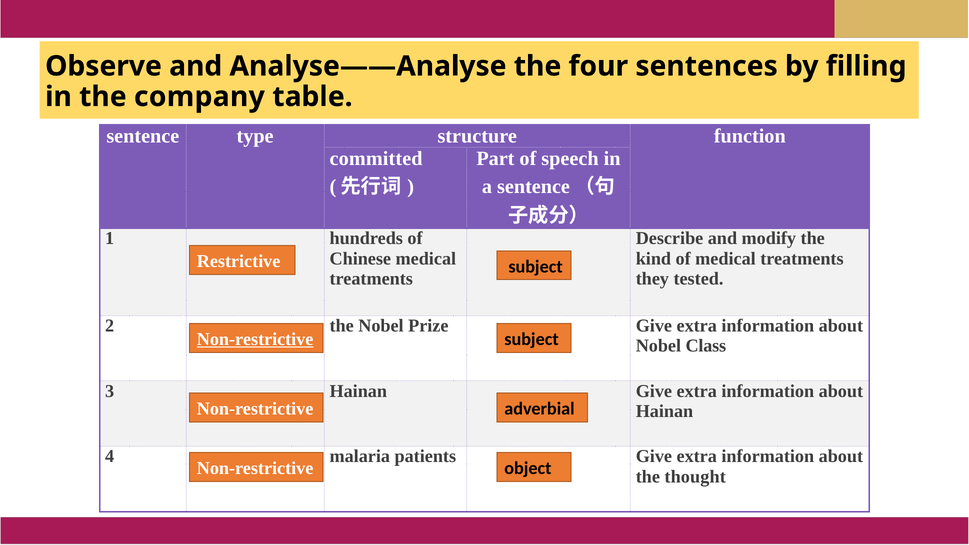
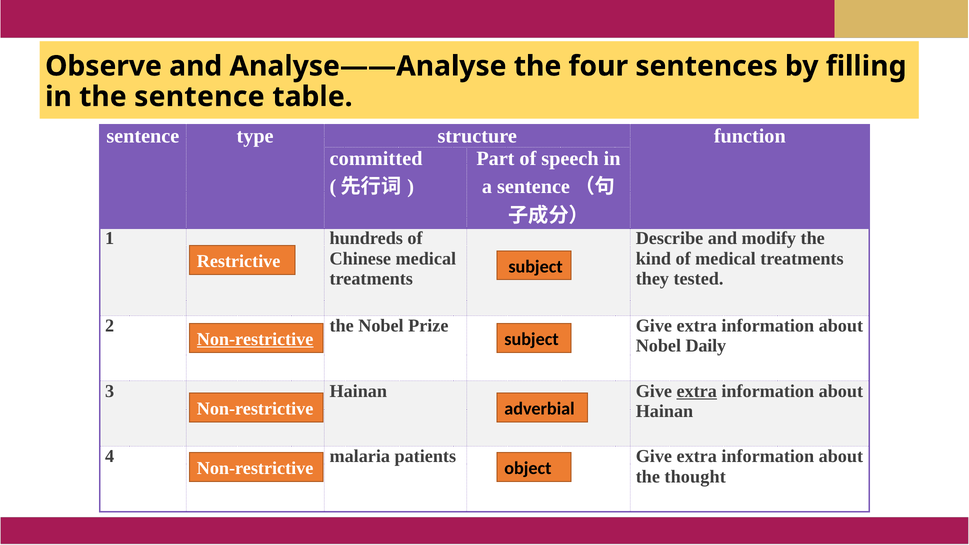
the company: company -> sentence
Class: Class -> Daily
extra at (697, 391) underline: none -> present
